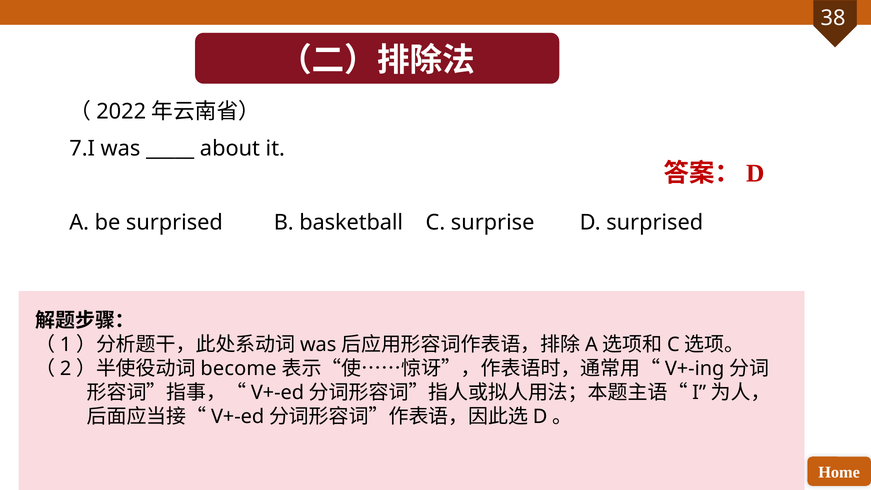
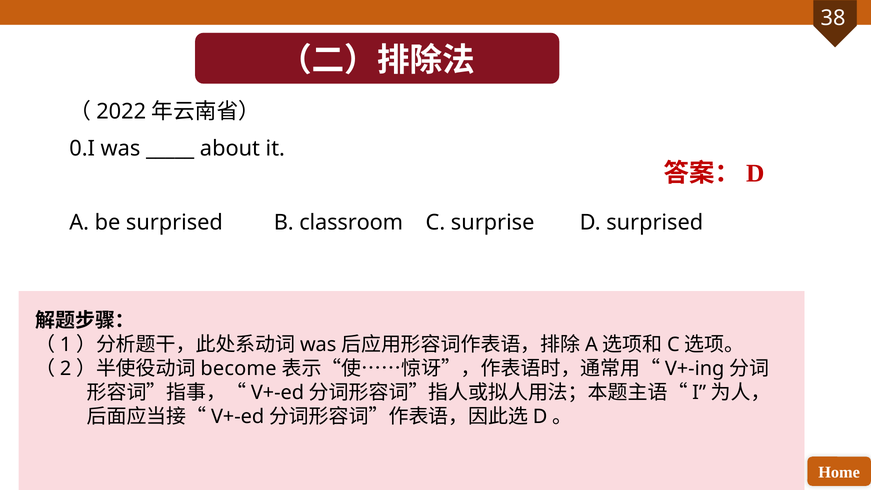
7.I: 7.I -> 0.I
basketball: basketball -> classroom
